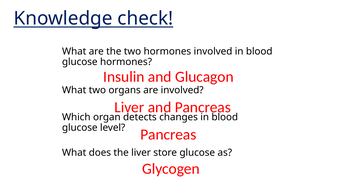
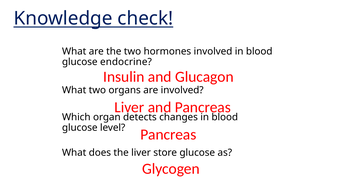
glucose hormones: hormones -> endocrine
